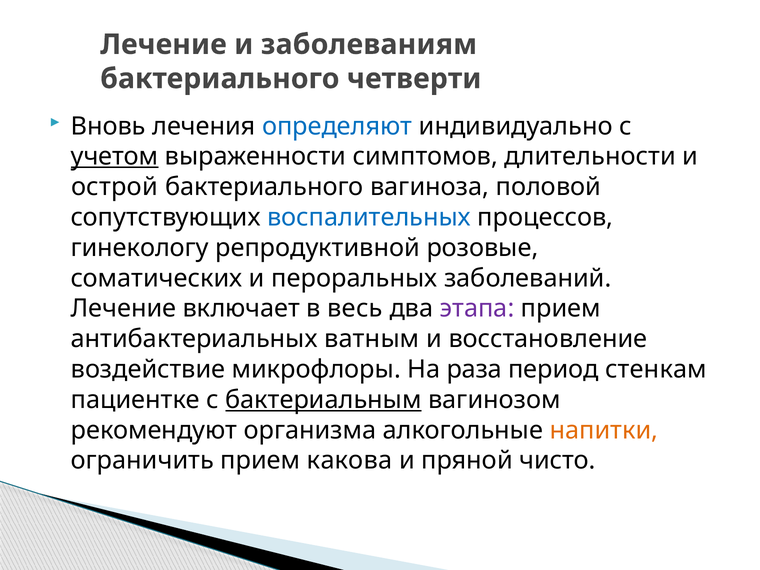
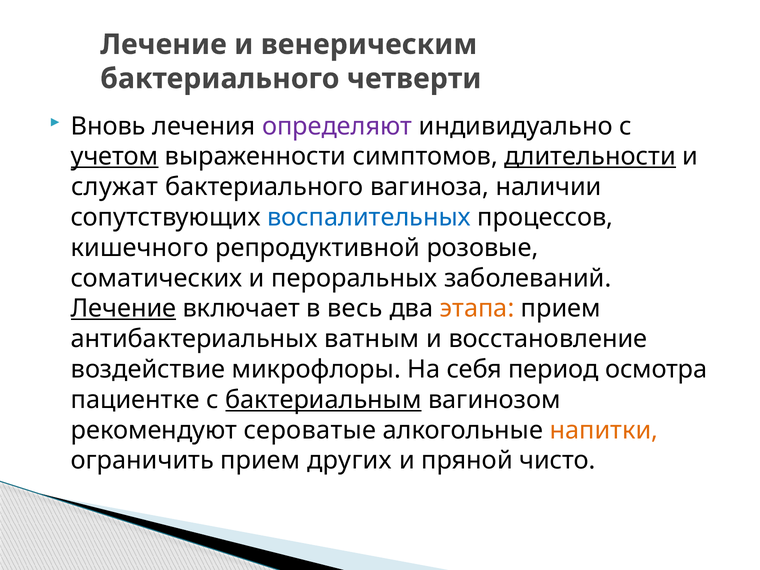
заболеваниям: заболеваниям -> венерическим
определяют colour: blue -> purple
длительности underline: none -> present
острой: острой -> служат
половой: половой -> наличии
гинекологу: гинекологу -> кишечного
Лечение at (123, 309) underline: none -> present
этапа colour: purple -> orange
раза: раза -> себя
стенкам: стенкам -> осмотра
организма: организма -> сероватые
какова: какова -> других
